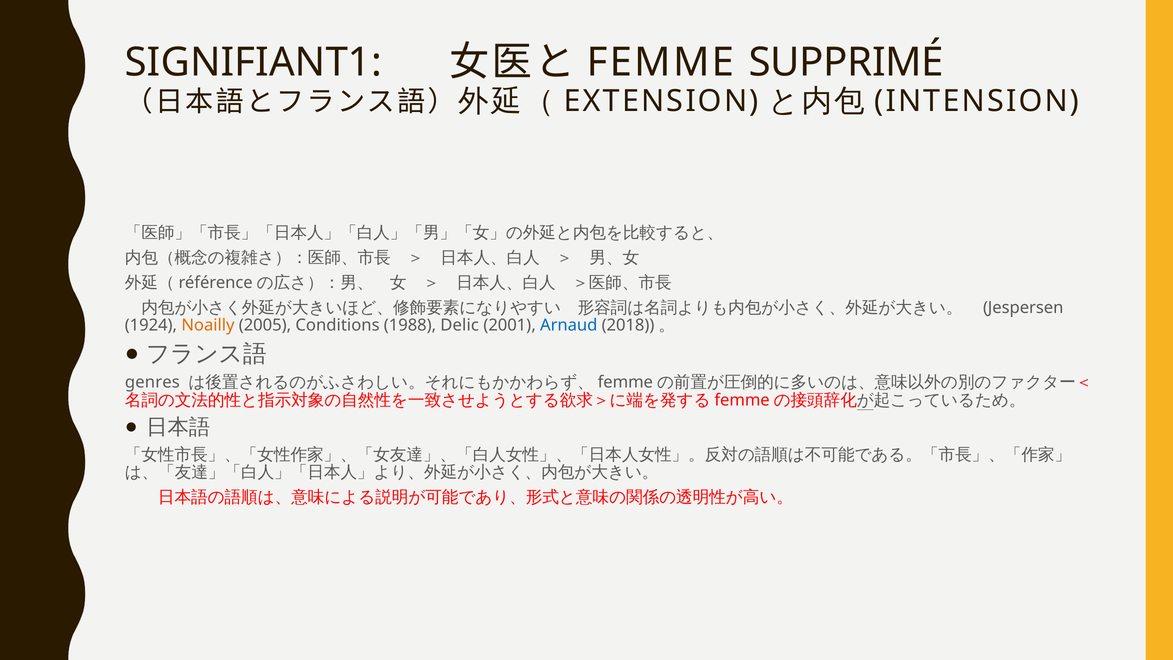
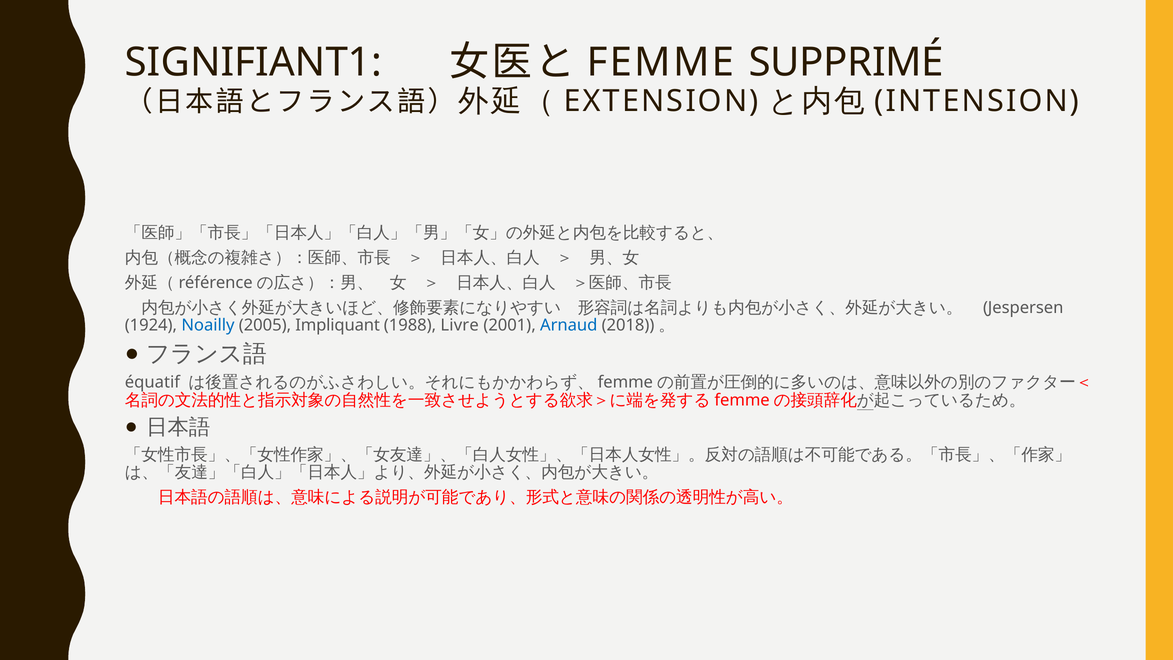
Noailly colour: orange -> blue
Conditions: Conditions -> Impliquant
Delic: Delic -> Livre
genres: genres -> équatif
